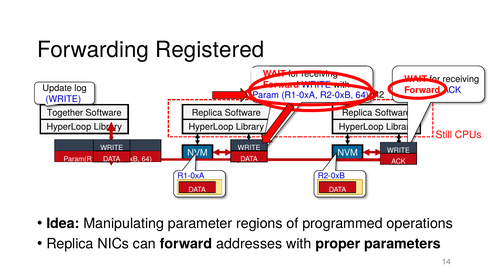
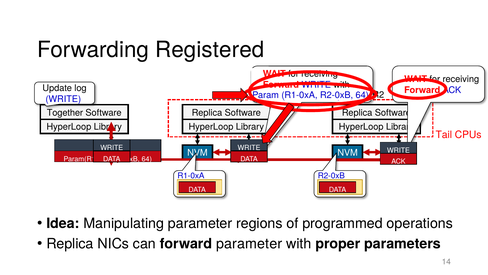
Still: Still -> Tail
forward addresses: addresses -> parameter
